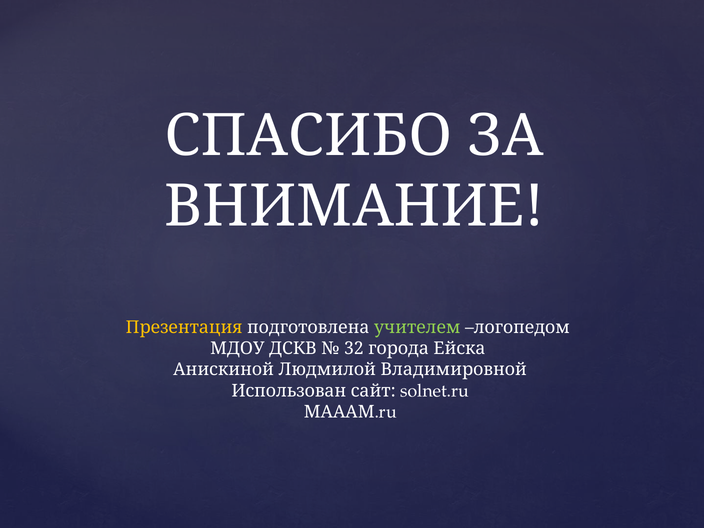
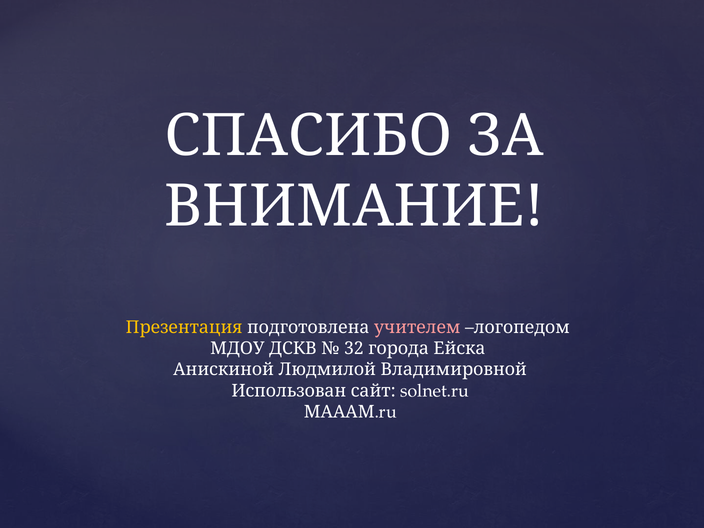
учителем colour: light green -> pink
